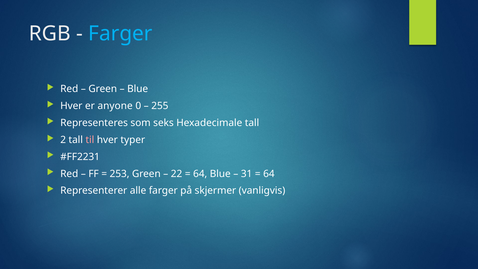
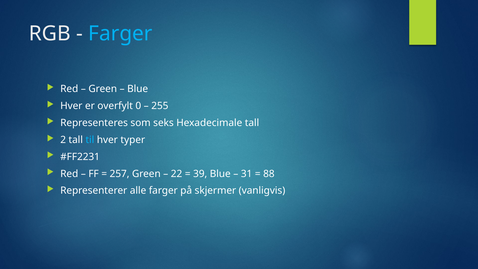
anyone: anyone -> overfylt
til colour: pink -> light blue
253: 253 -> 257
64 at (200, 174): 64 -> 39
64 at (269, 174): 64 -> 88
